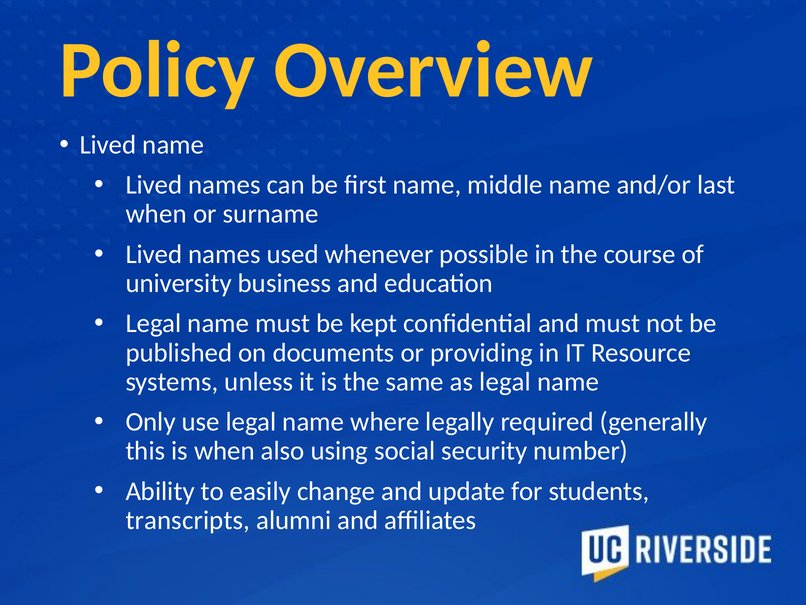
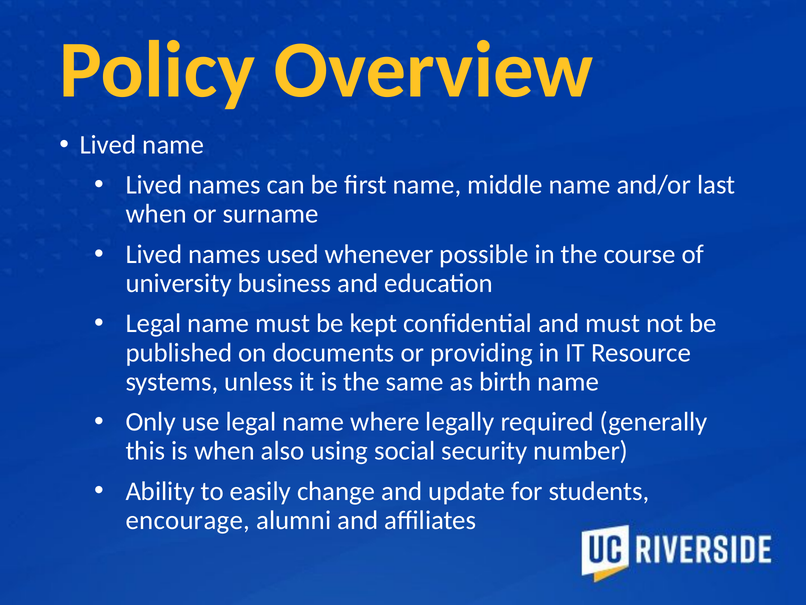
as legal: legal -> birth
transcripts: transcripts -> encourage
